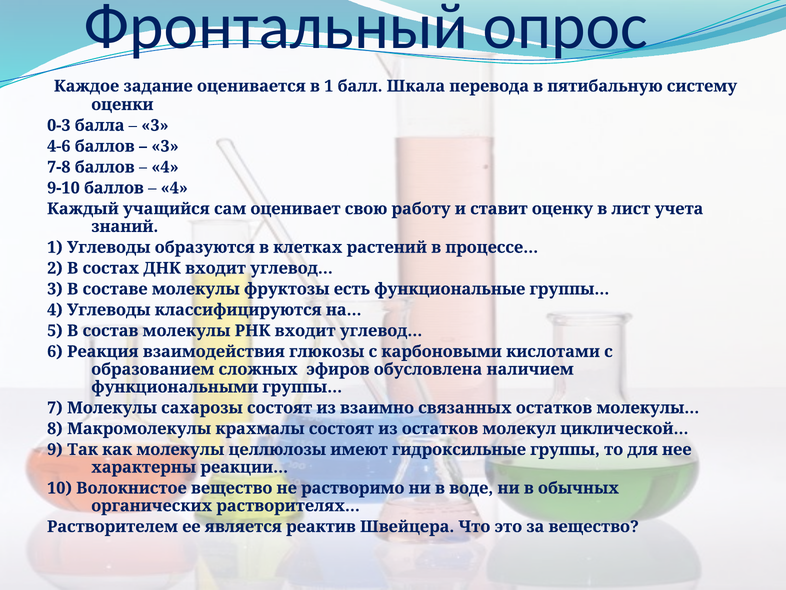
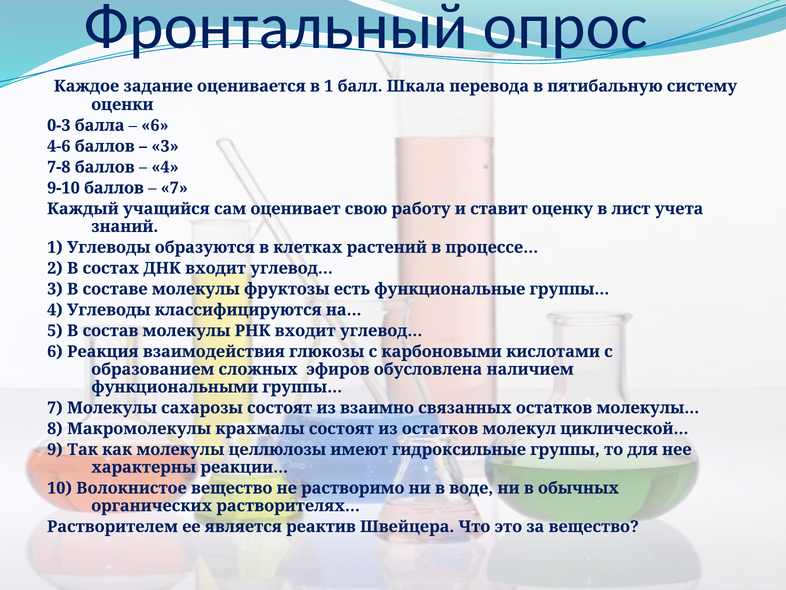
3 at (155, 125): 3 -> 6
4 at (174, 188): 4 -> 7
